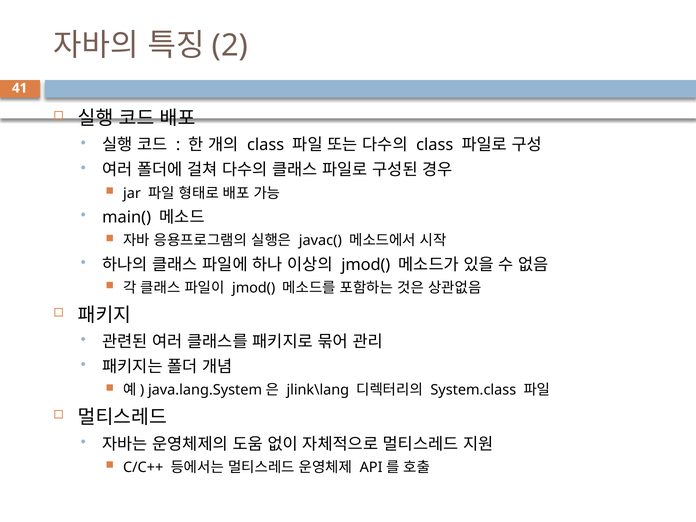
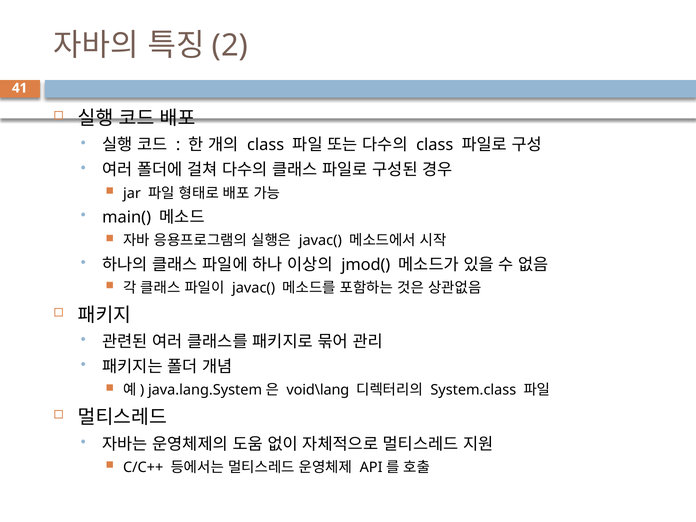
jmod( at (254, 288): jmod( -> javac(
jlink\lang: jlink\lang -> void\lang
